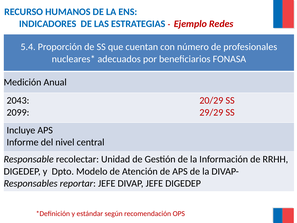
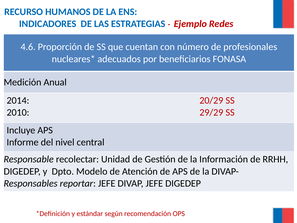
5.4: 5.4 -> 4.6
2043: 2043 -> 2014
2099: 2099 -> 2010
